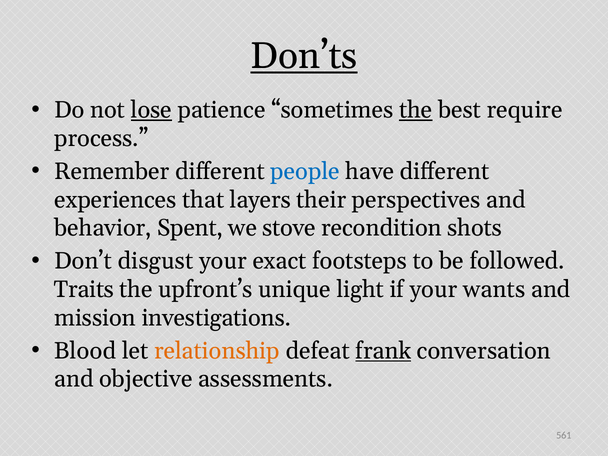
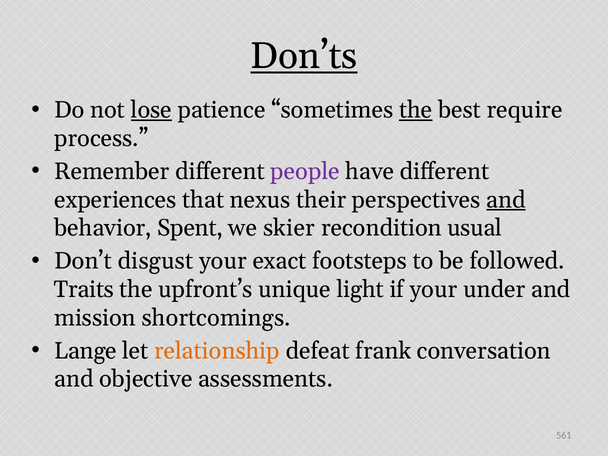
people colour: blue -> purple
layers: layers -> nexus
and at (506, 200) underline: none -> present
stove: stove -> skier
shots: shots -> usual
wants: wants -> under
investigations: investigations -> shortcomings
Blood: Blood -> Lange
frank underline: present -> none
